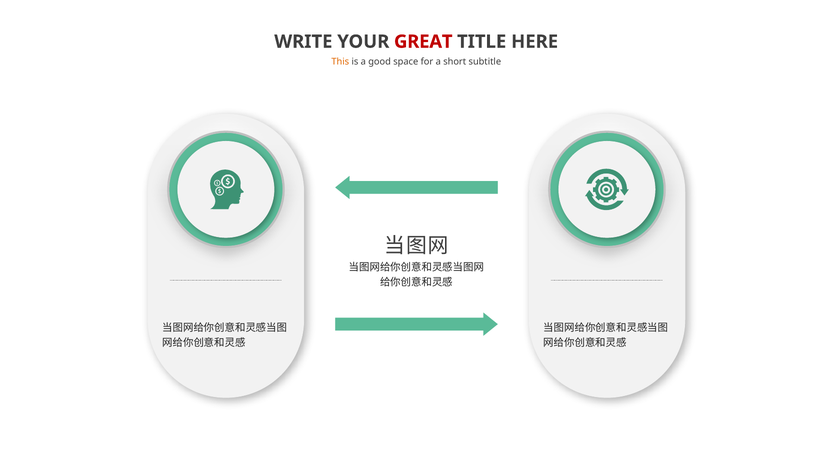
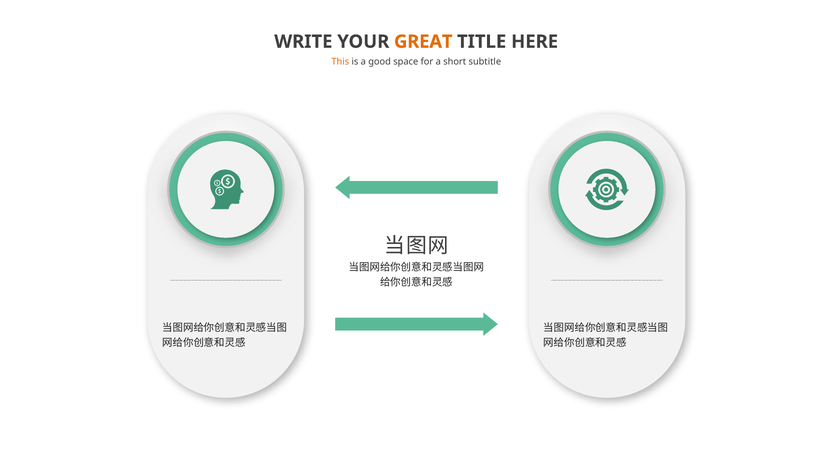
GREAT colour: red -> orange
